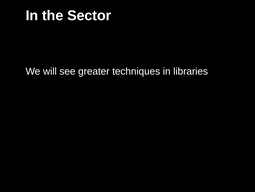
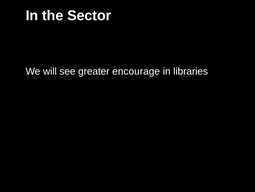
techniques: techniques -> encourage
